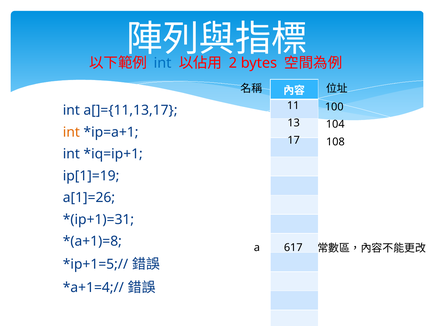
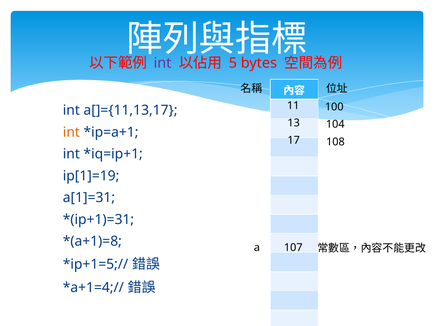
int at (163, 63) colour: blue -> purple
2: 2 -> 5
a[1]=26: a[1]=26 -> a[1]=31
617: 617 -> 107
